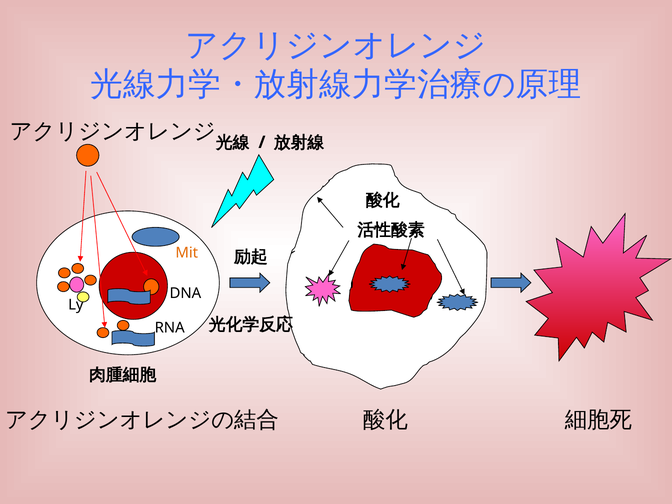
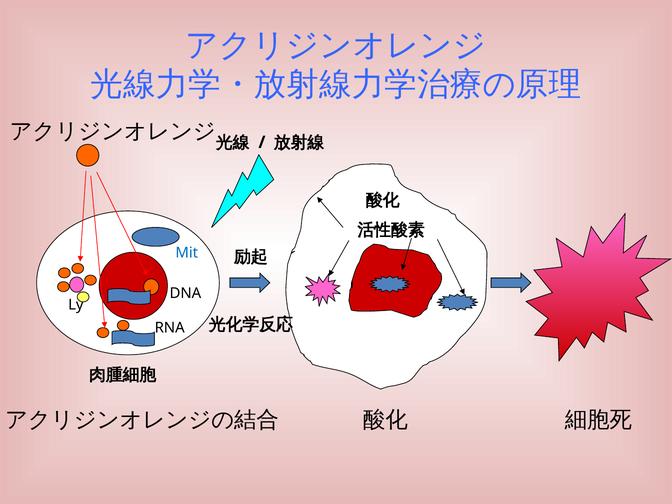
Mit colour: orange -> blue
